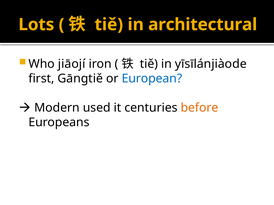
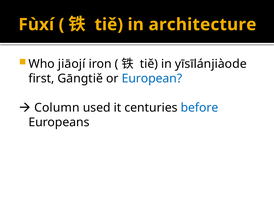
Lots: Lots -> Fùxí
architectural: architectural -> architecture
Modern: Modern -> Column
before colour: orange -> blue
